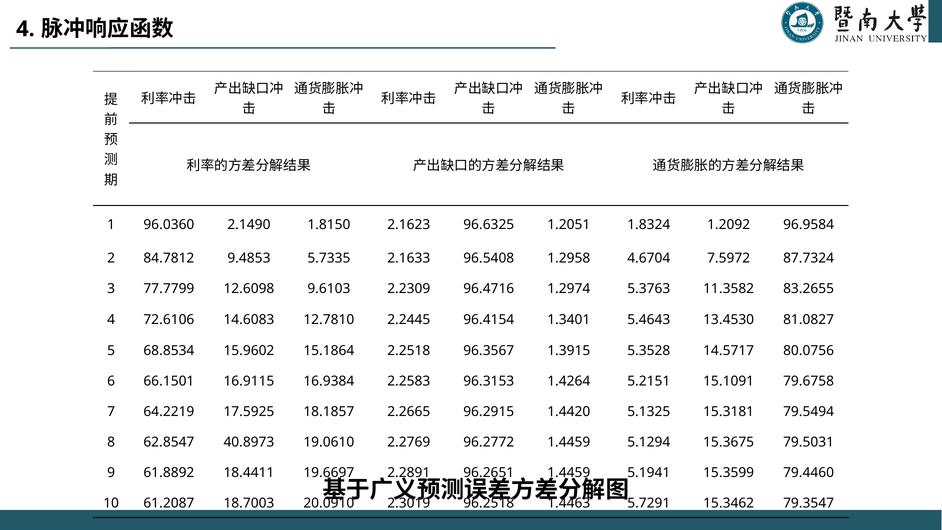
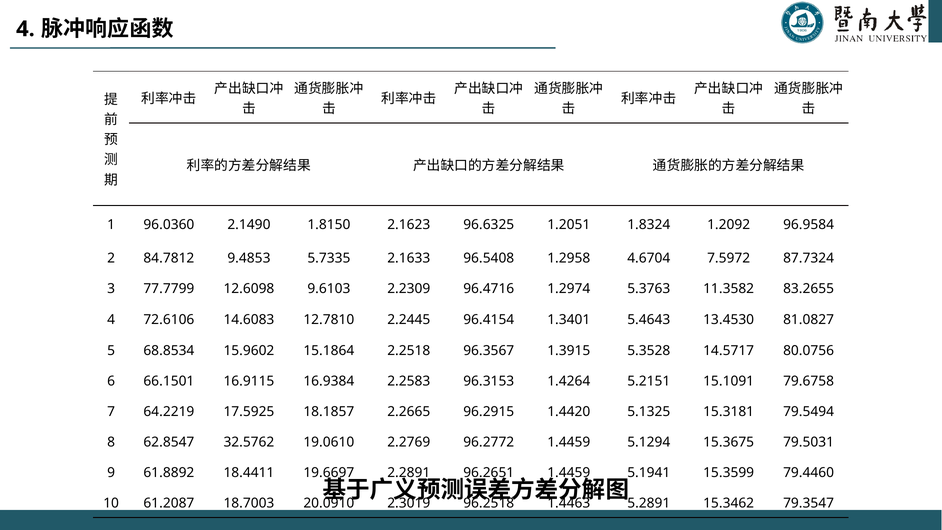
40.8973: 40.8973 -> 32.5762
5.7291: 5.7291 -> 5.2891
